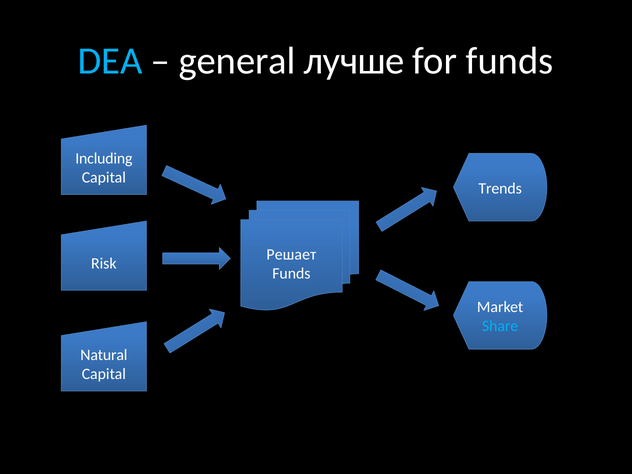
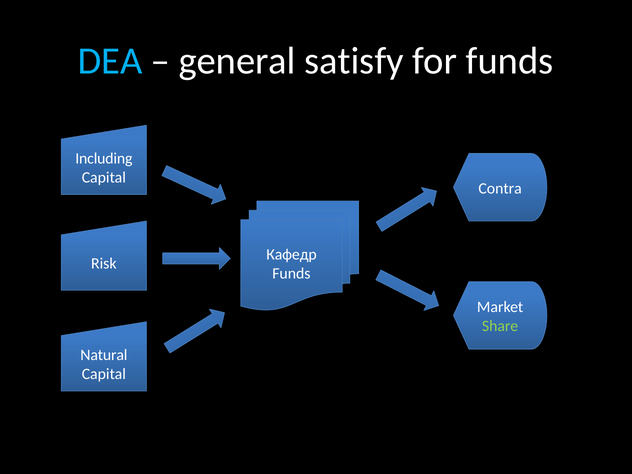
лучше: лучше -> satisfy
Trends: Trends -> Contra
Решает: Решает -> Кафедр
Share colour: light blue -> light green
